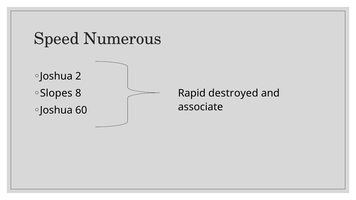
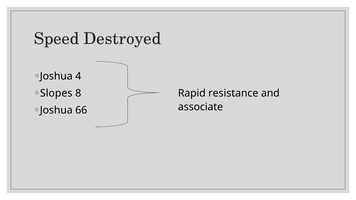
Numerous: Numerous -> Destroyed
2: 2 -> 4
destroyed: destroyed -> resistance
60: 60 -> 66
